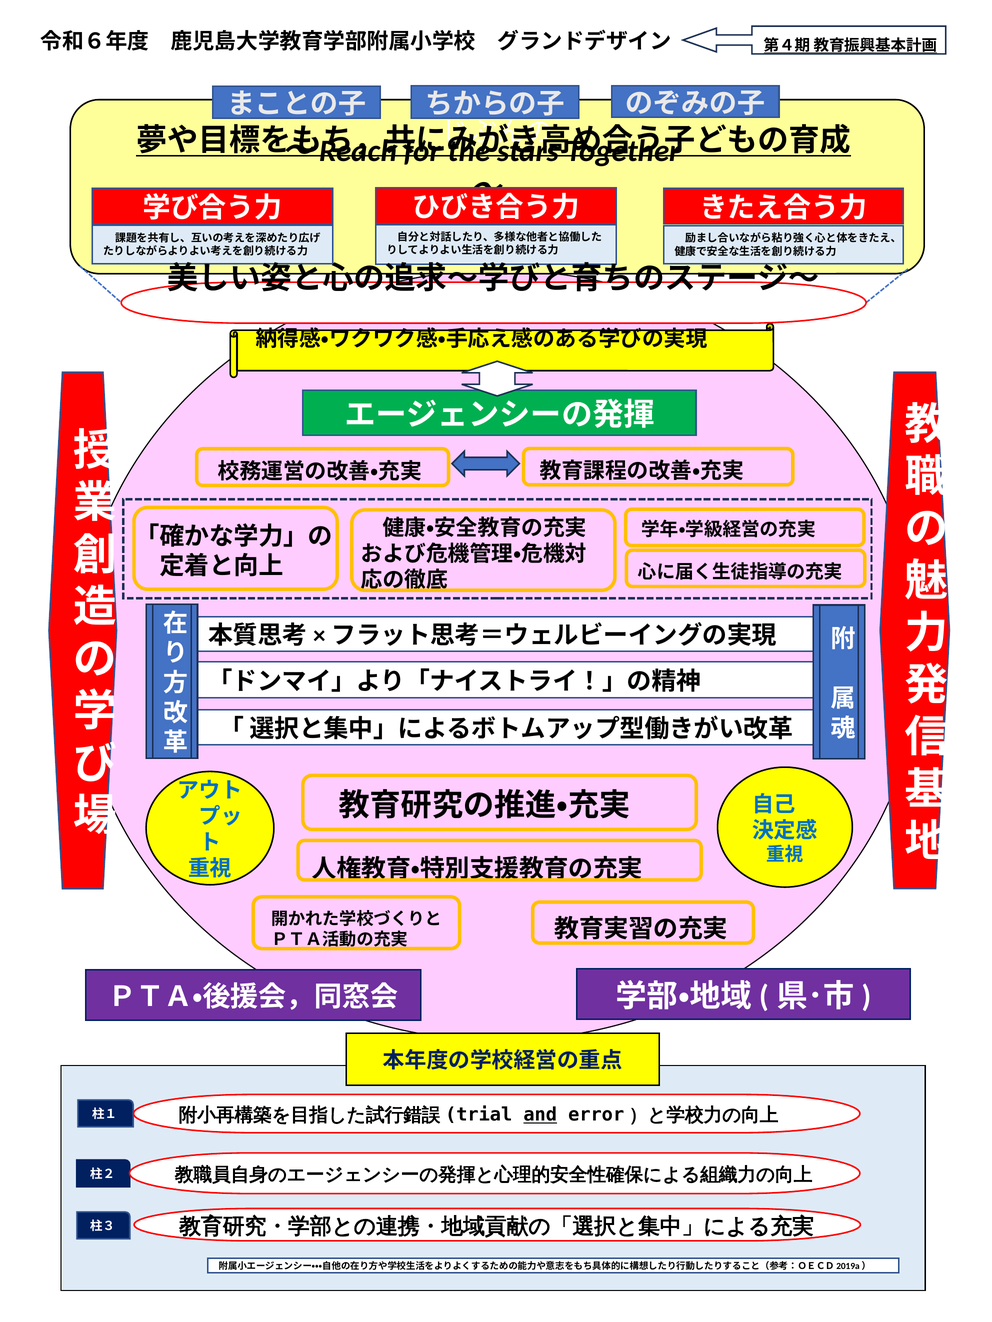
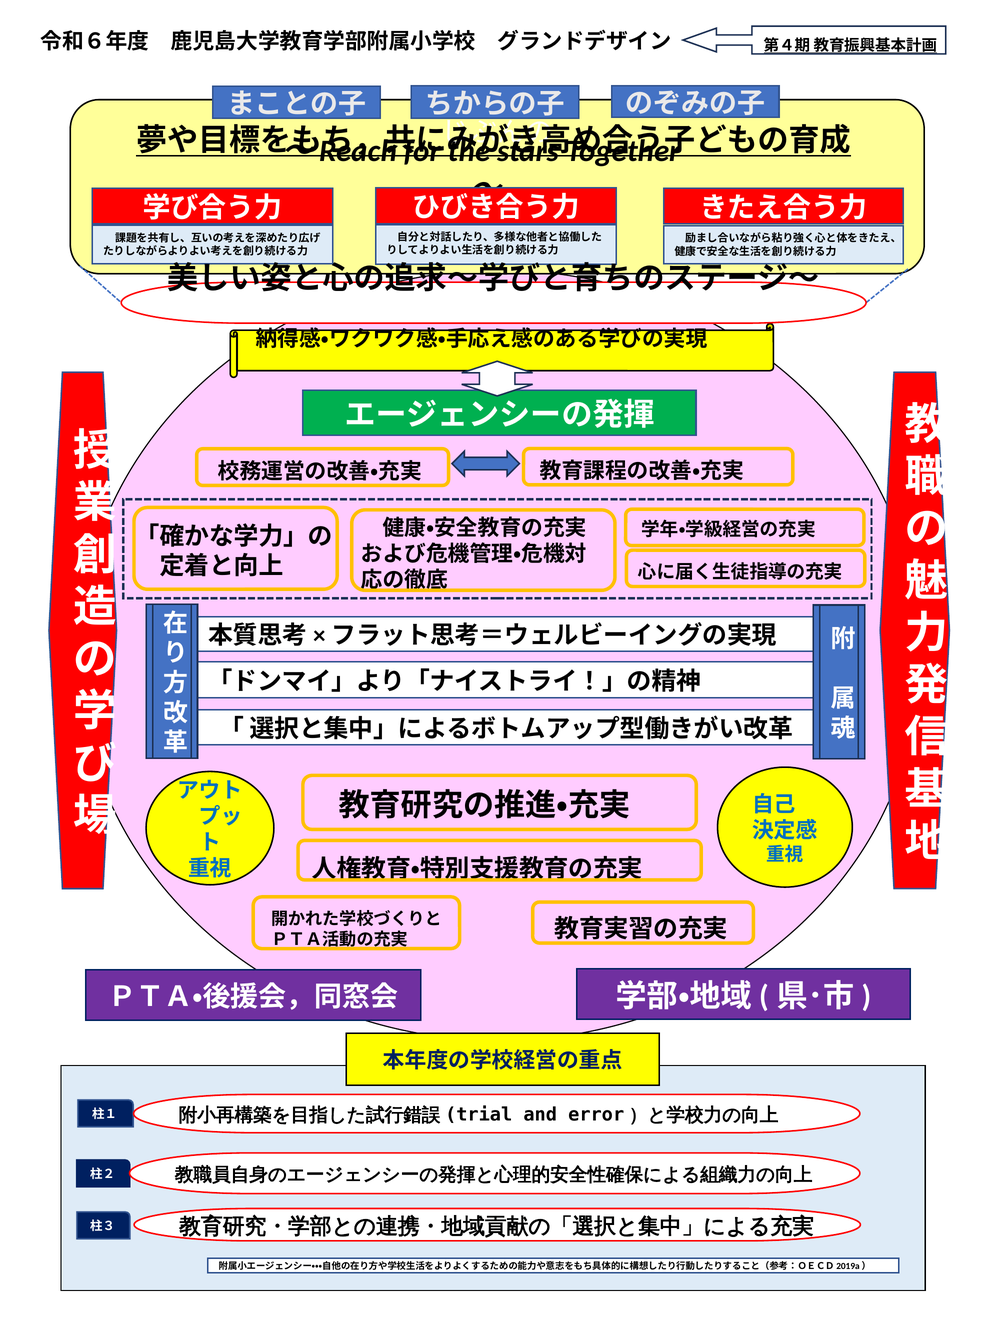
and underline: present -> none
